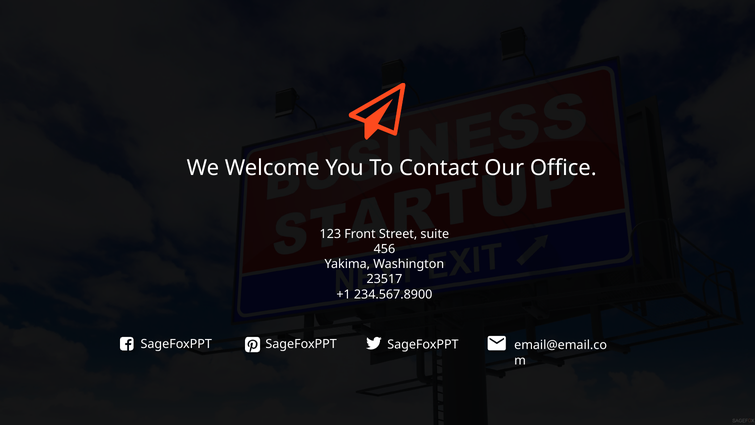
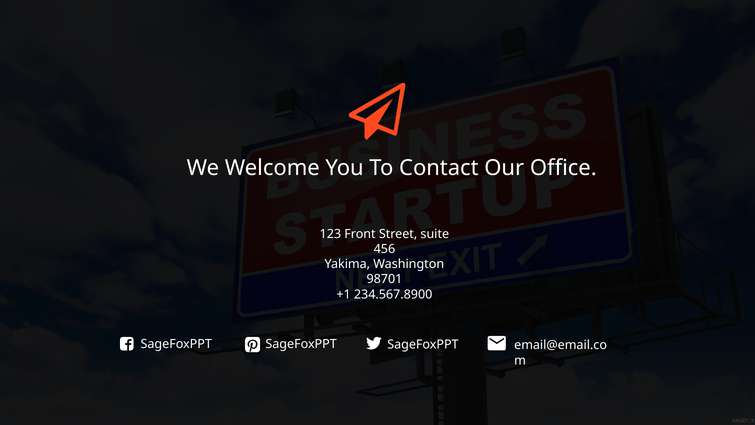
23517: 23517 -> 98701
